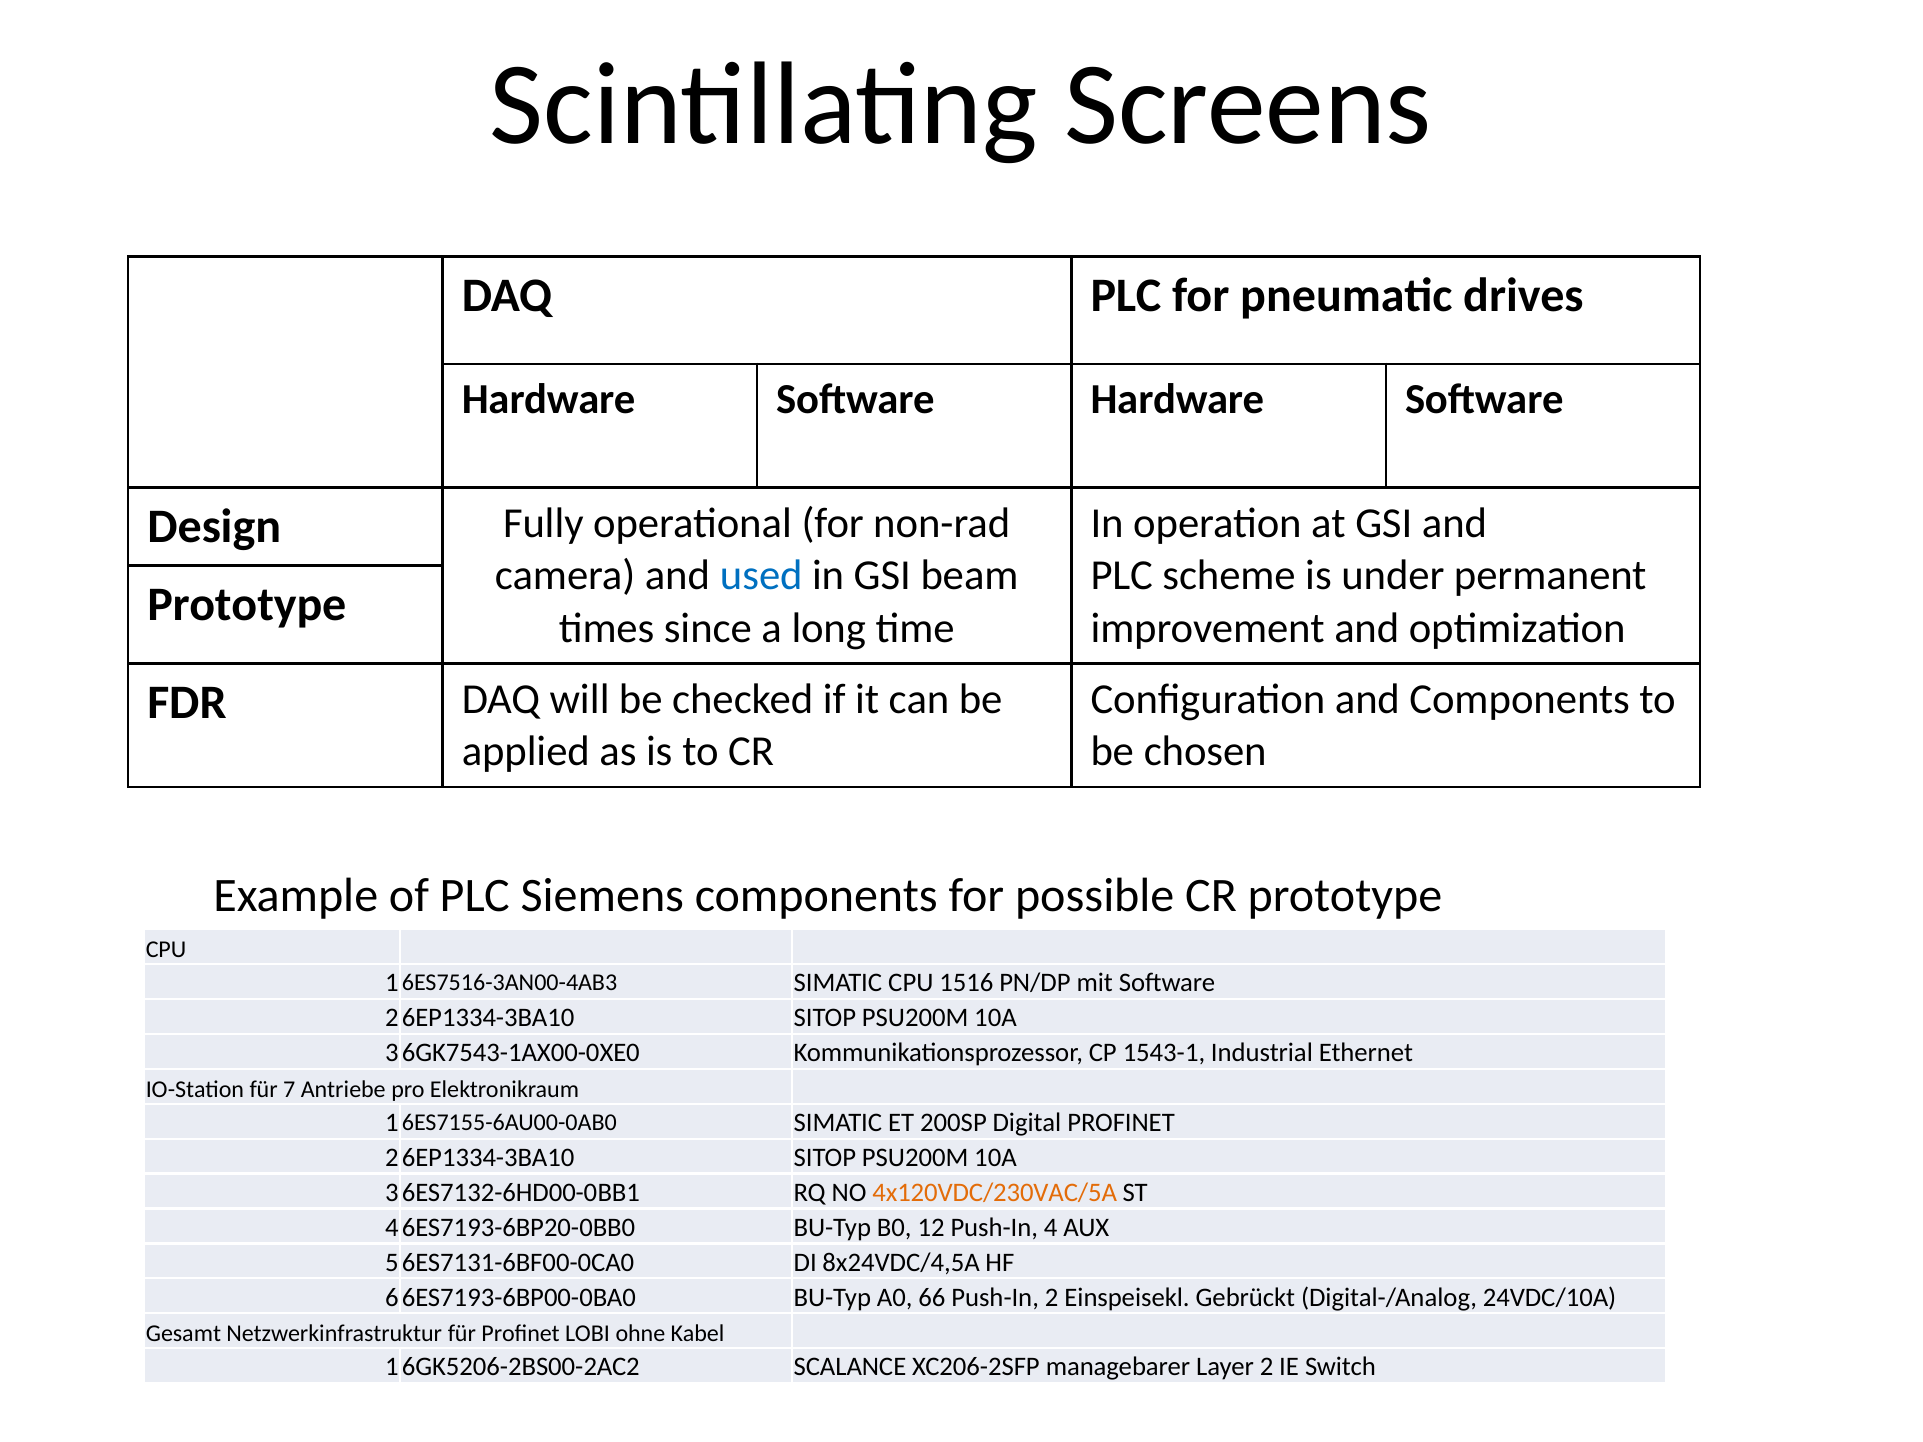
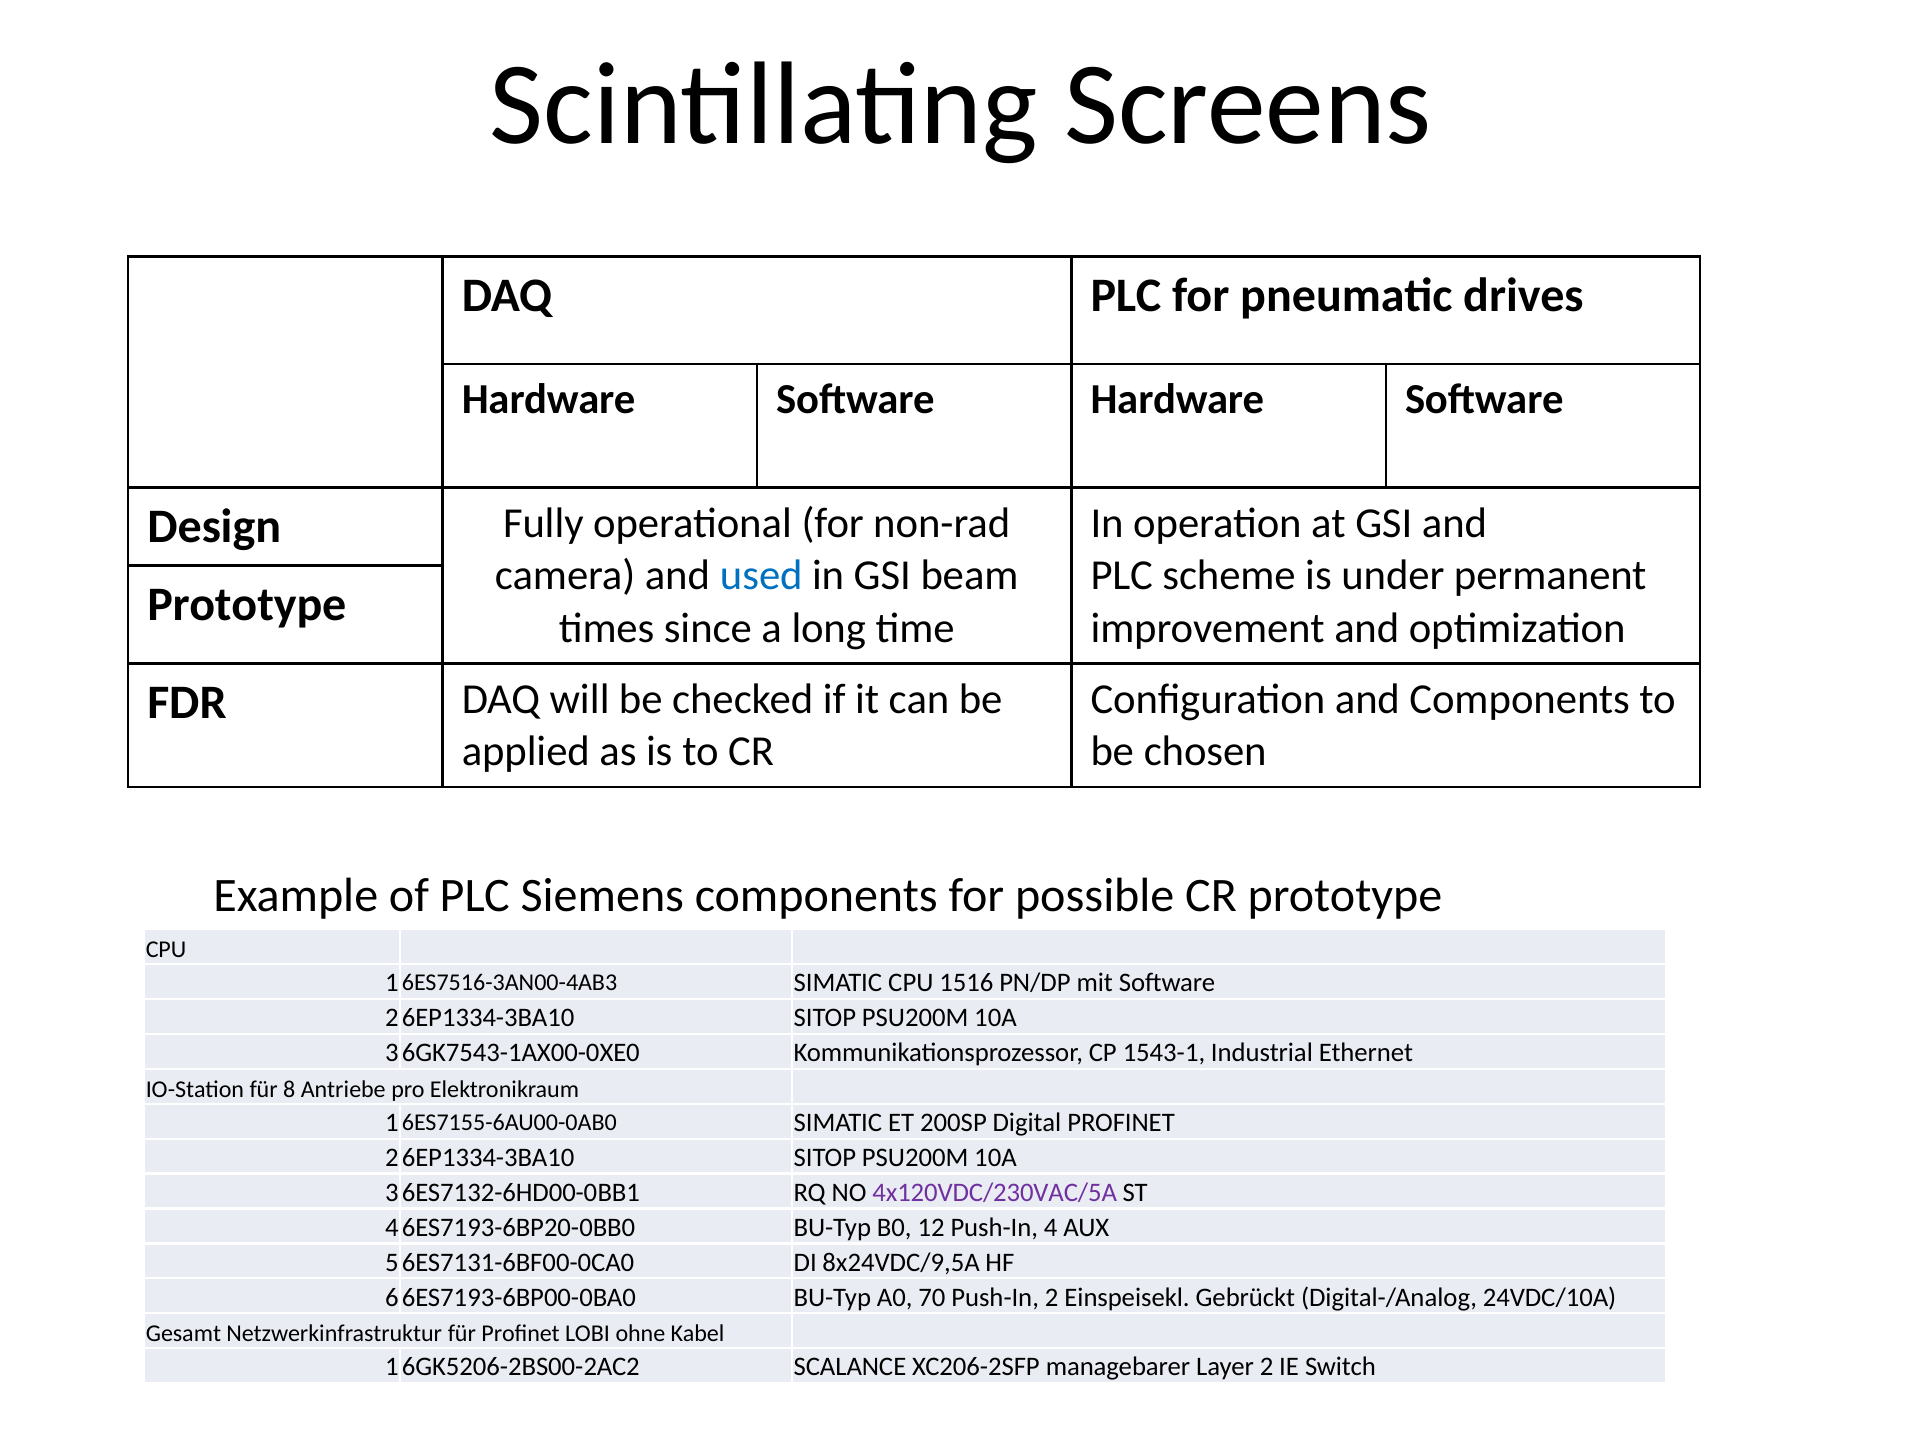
7: 7 -> 8
4x120VDC/230VAC/5A colour: orange -> purple
8x24VDC/4,5A: 8x24VDC/4,5A -> 8x24VDC/9,5A
66: 66 -> 70
